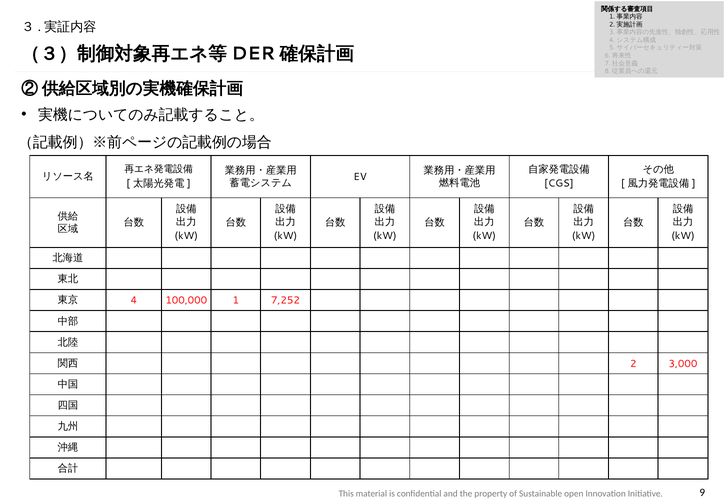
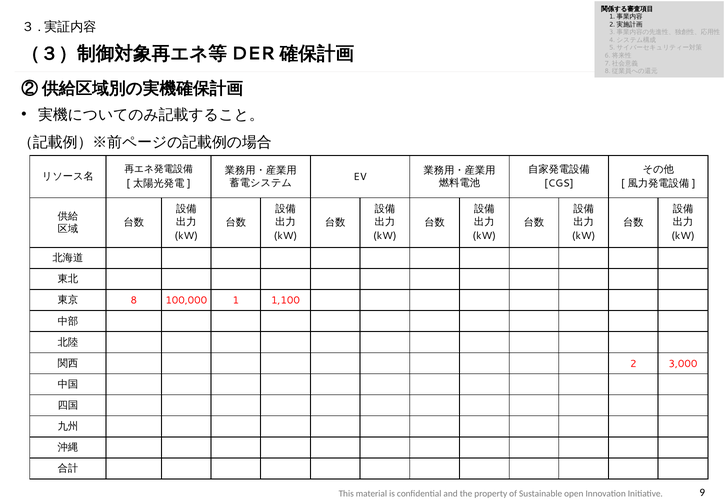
4: 4 -> 8
7,252: 7,252 -> 1,100
